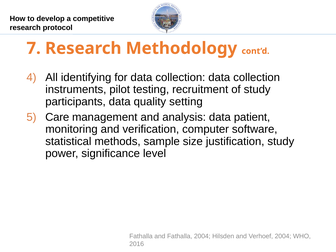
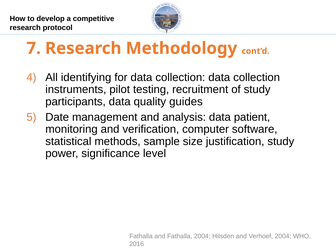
setting: setting -> guides
Care: Care -> Date
